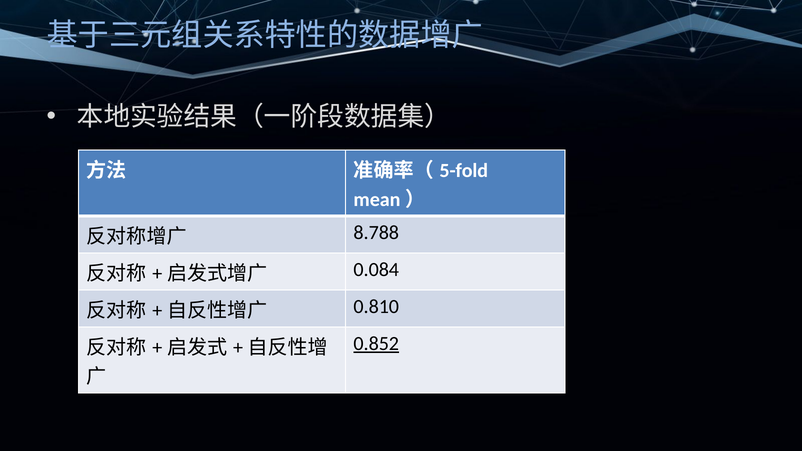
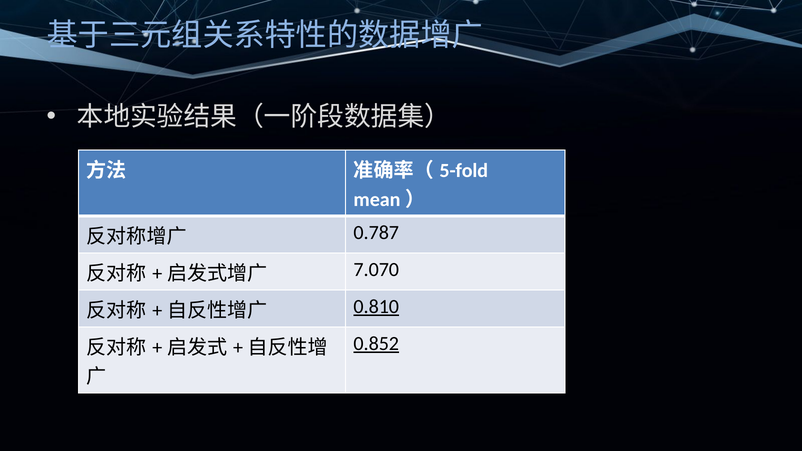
8.788: 8.788 -> 0.787
0.084: 0.084 -> 7.070
0.810 underline: none -> present
